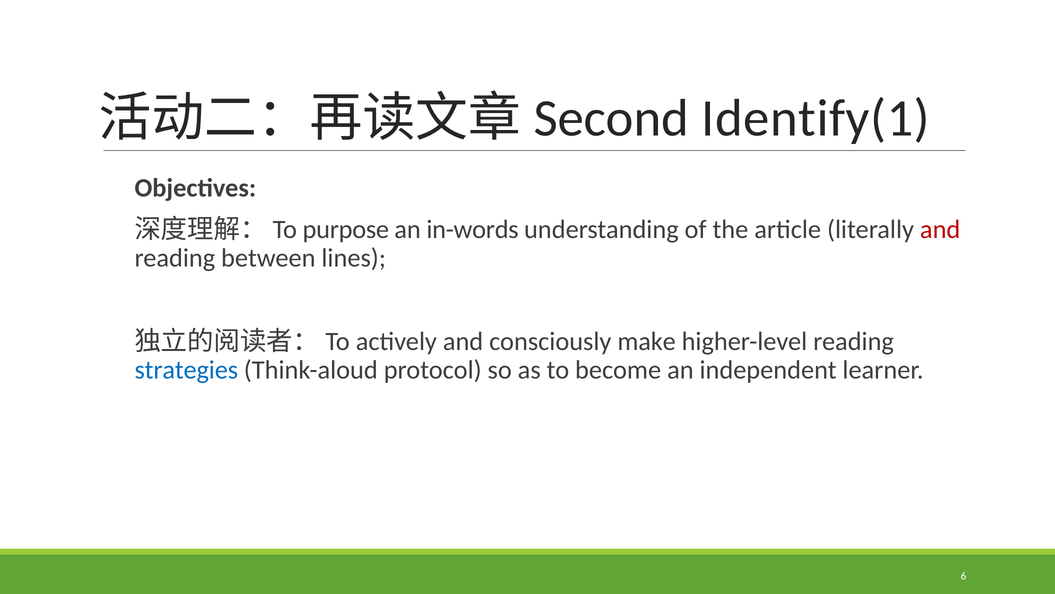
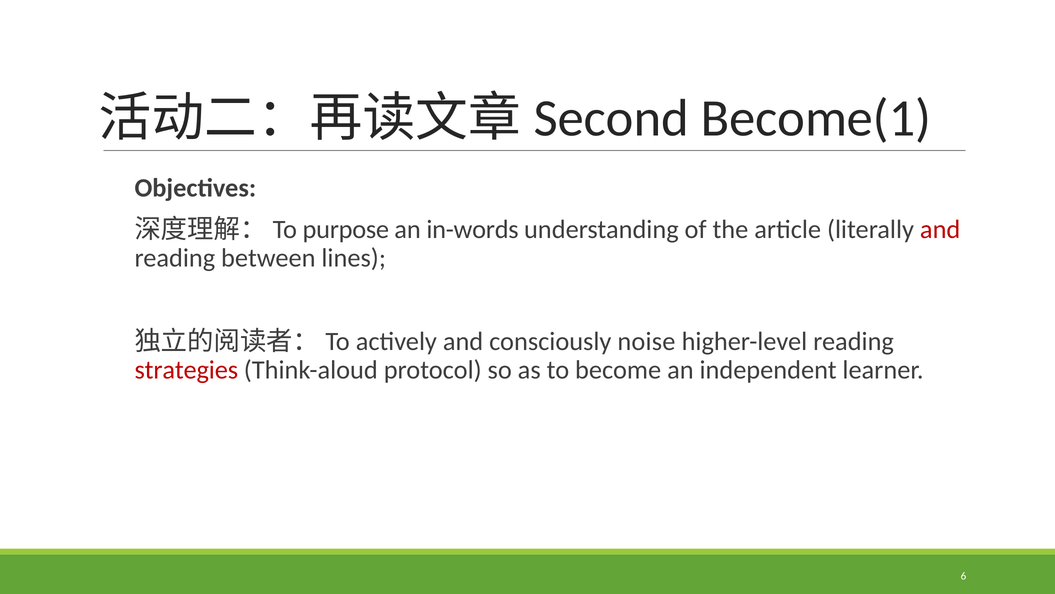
Identify(1: Identify(1 -> Become(1
make: make -> noise
strategies colour: blue -> red
